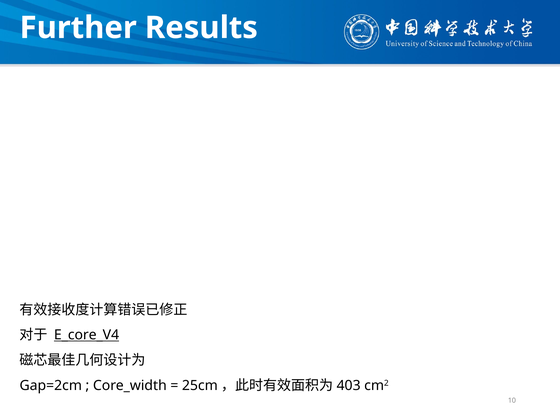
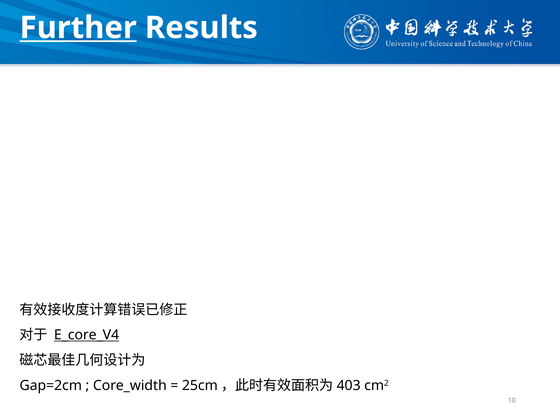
Further underline: none -> present
